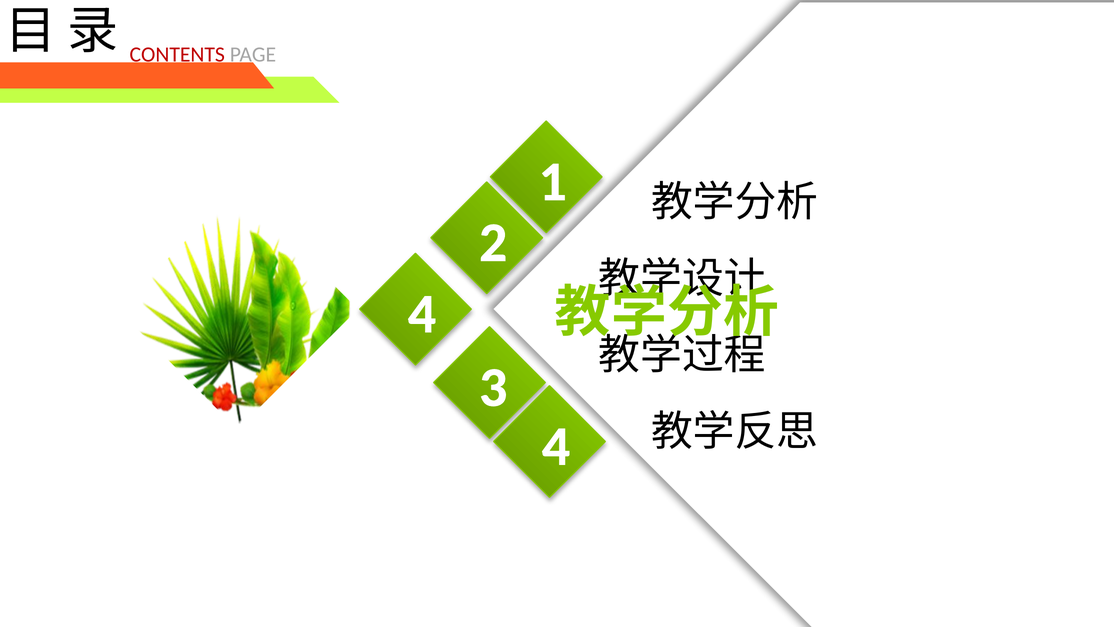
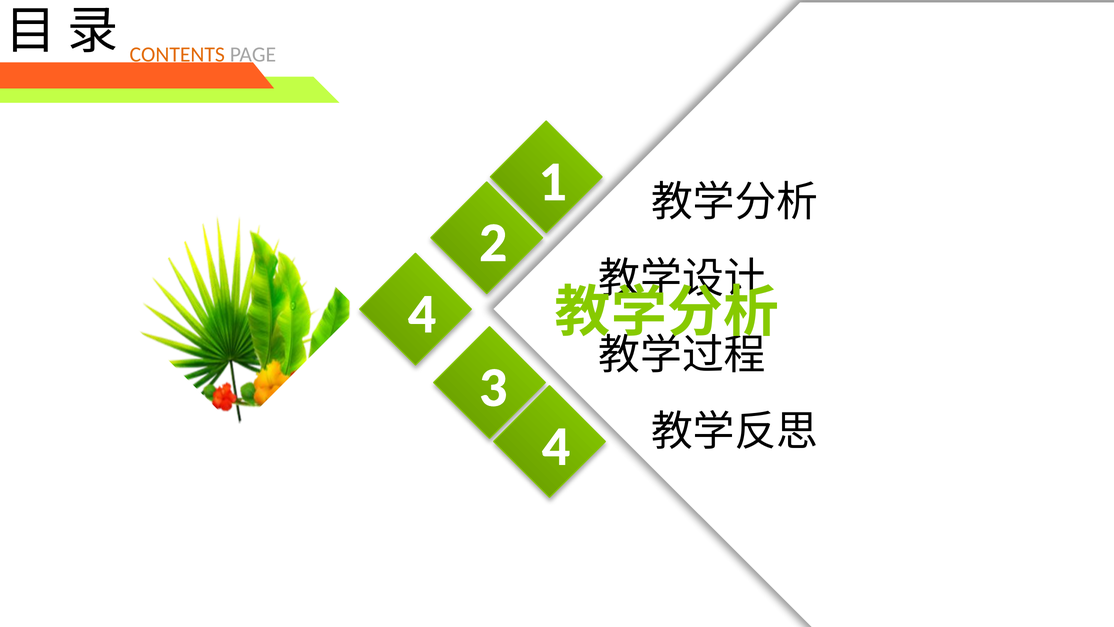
CONTENTS colour: red -> orange
